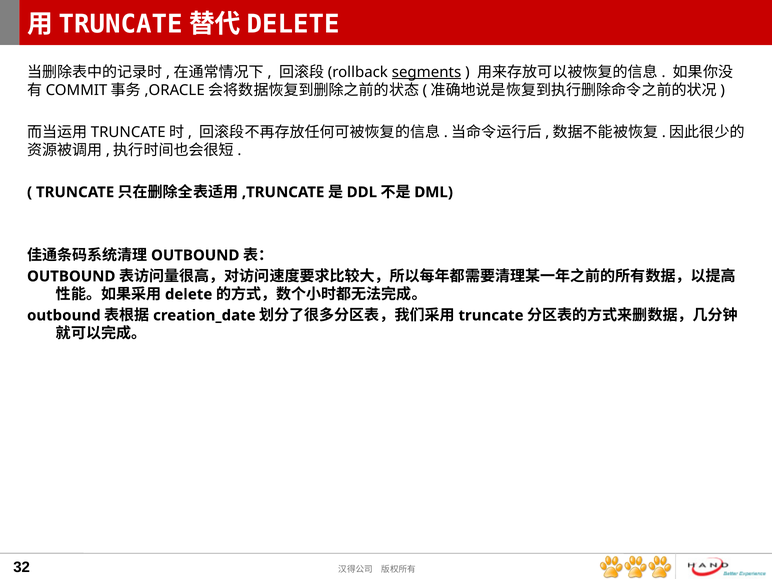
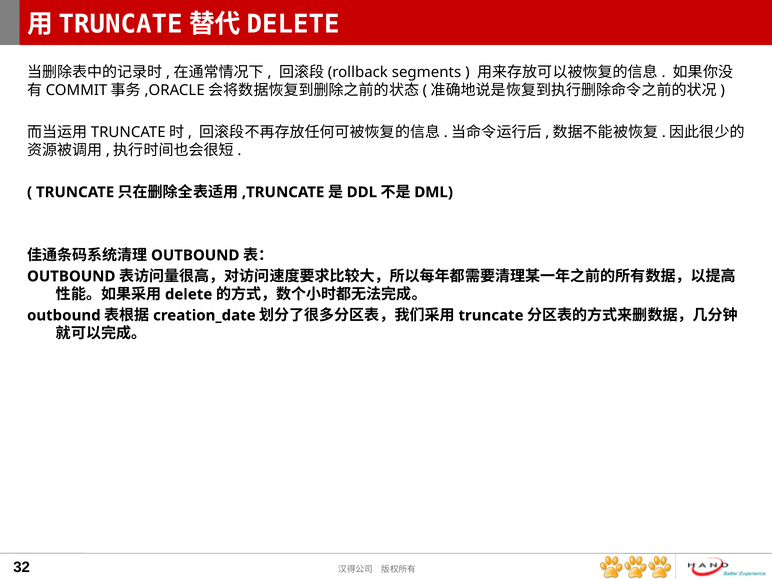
segments underline: present -> none
